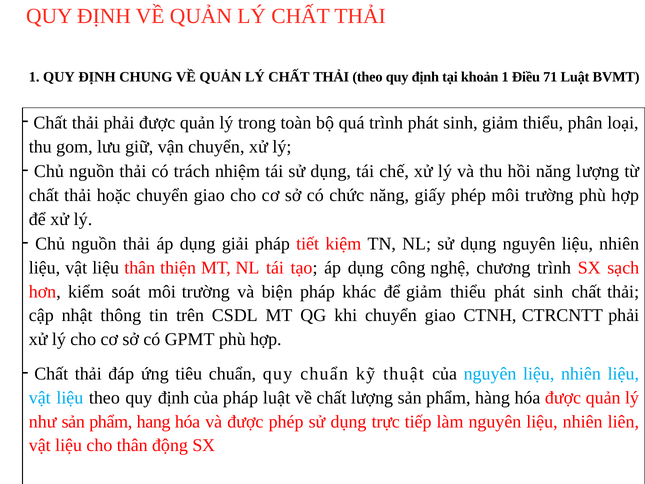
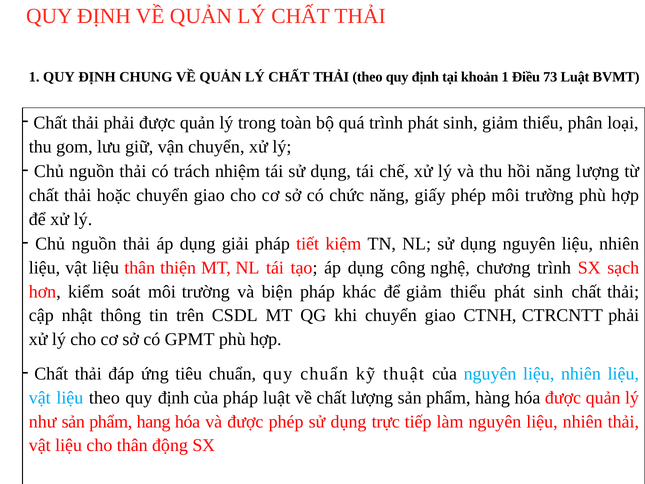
71: 71 -> 73
nhiên liên: liên -> thải
